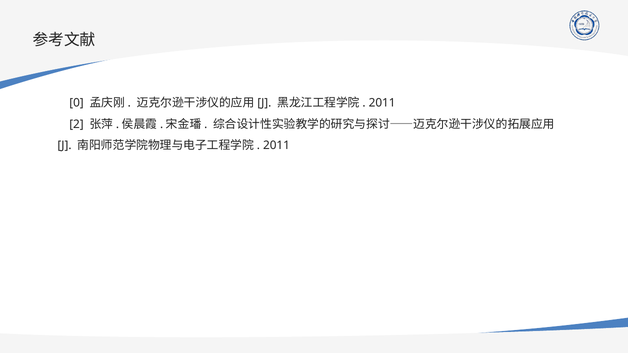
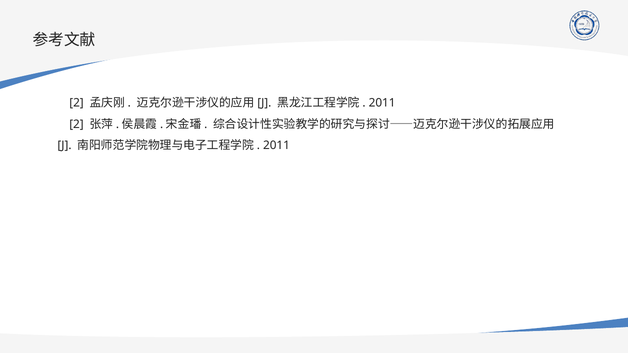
0 at (76, 103): 0 -> 2
